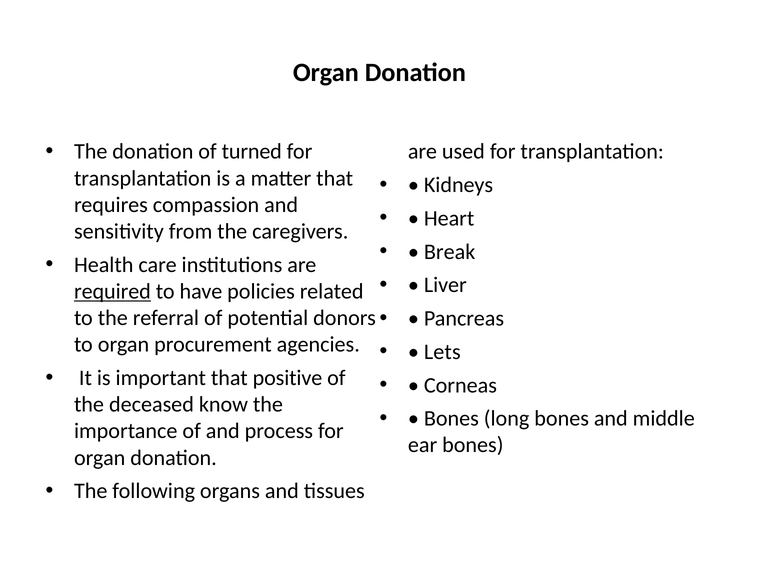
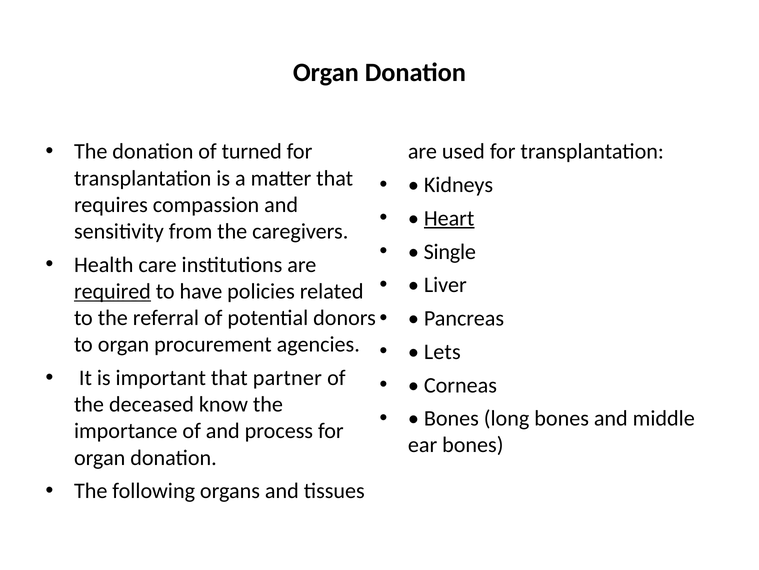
Heart underline: none -> present
Break: Break -> Single
positive: positive -> partner
